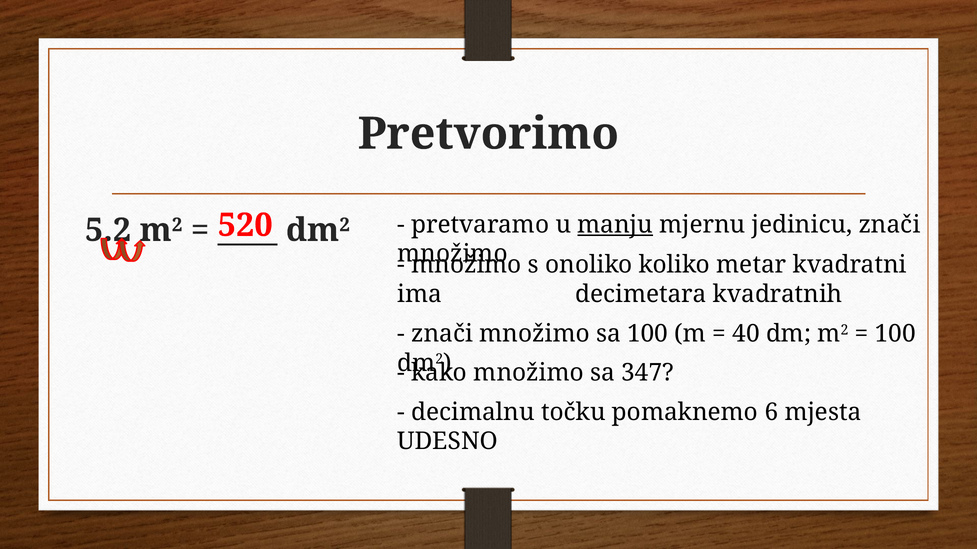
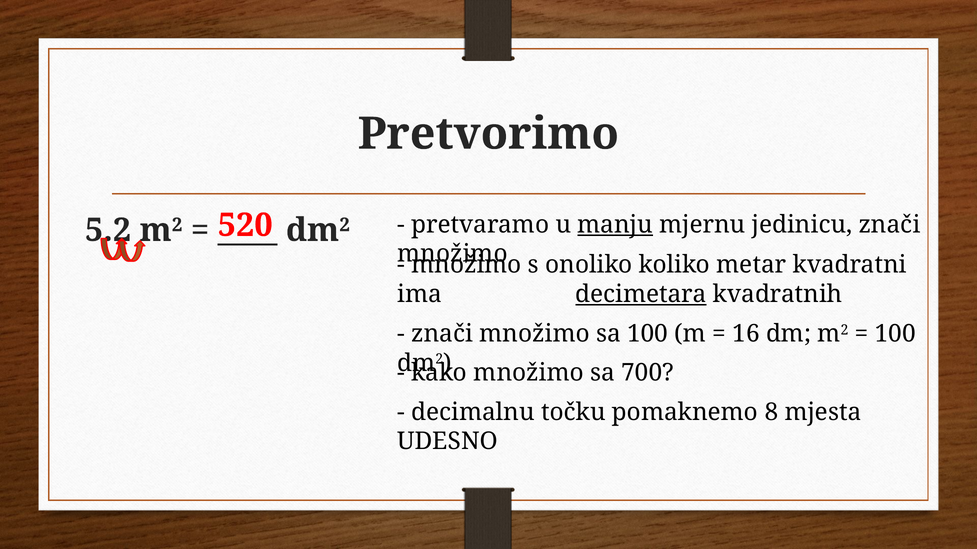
decimetara underline: none -> present
40: 40 -> 16
347: 347 -> 700
6: 6 -> 8
